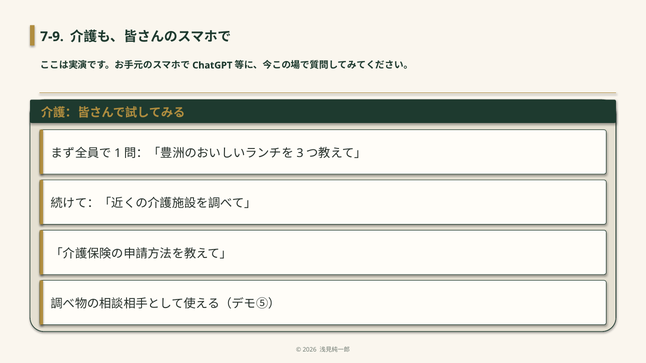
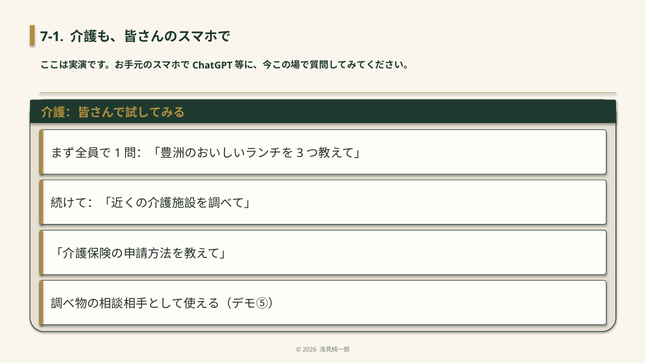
7-9: 7-9 -> 7-1
